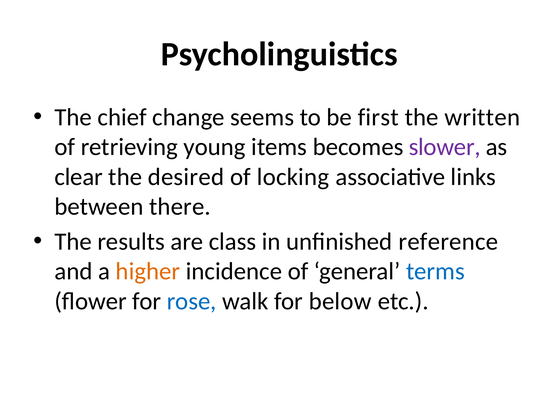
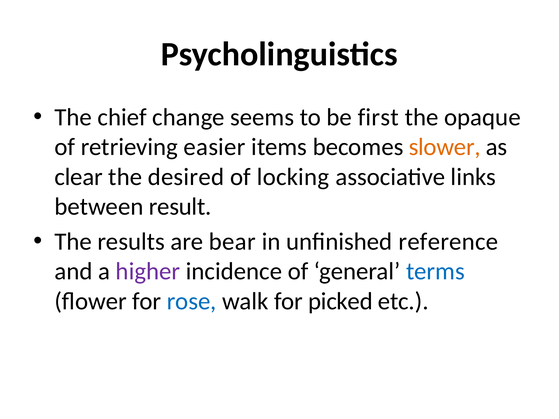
written: written -> opaque
young: young -> easier
slower colour: purple -> orange
there: there -> result
class: class -> bear
higher colour: orange -> purple
below: below -> picked
